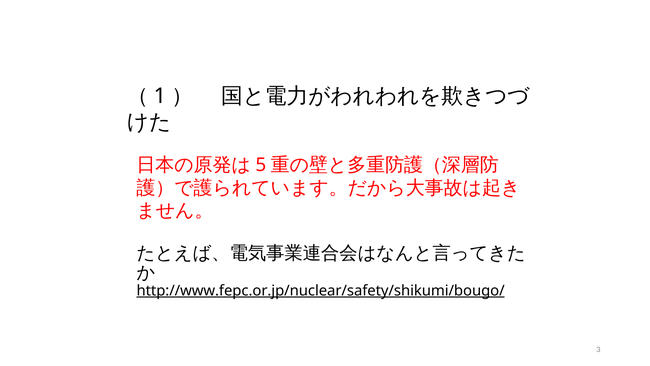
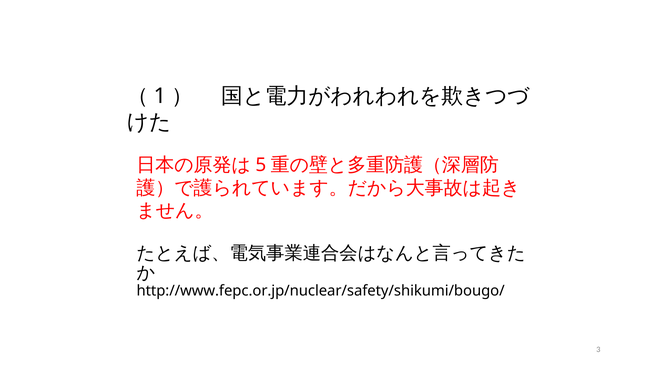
http://www.fepc.or.jp/nuclear/safety/shikumi/bougo/ underline: present -> none
